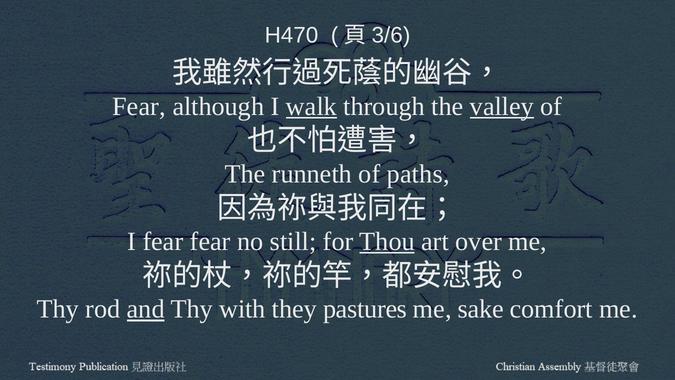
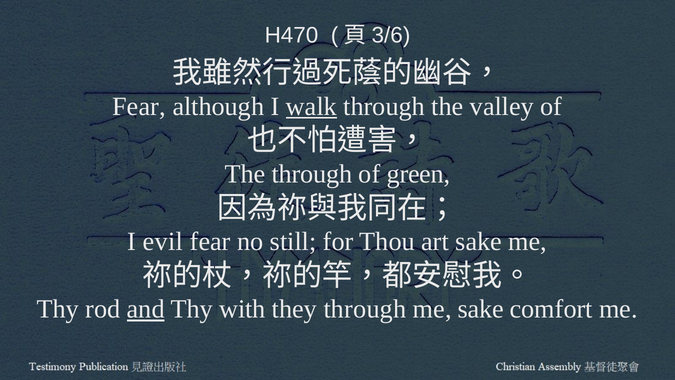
valley underline: present -> none
The runneth: runneth -> through
paths: paths -> green
I fear: fear -> evil
Thou underline: present -> none
art over: over -> sake
they pastures: pastures -> through
